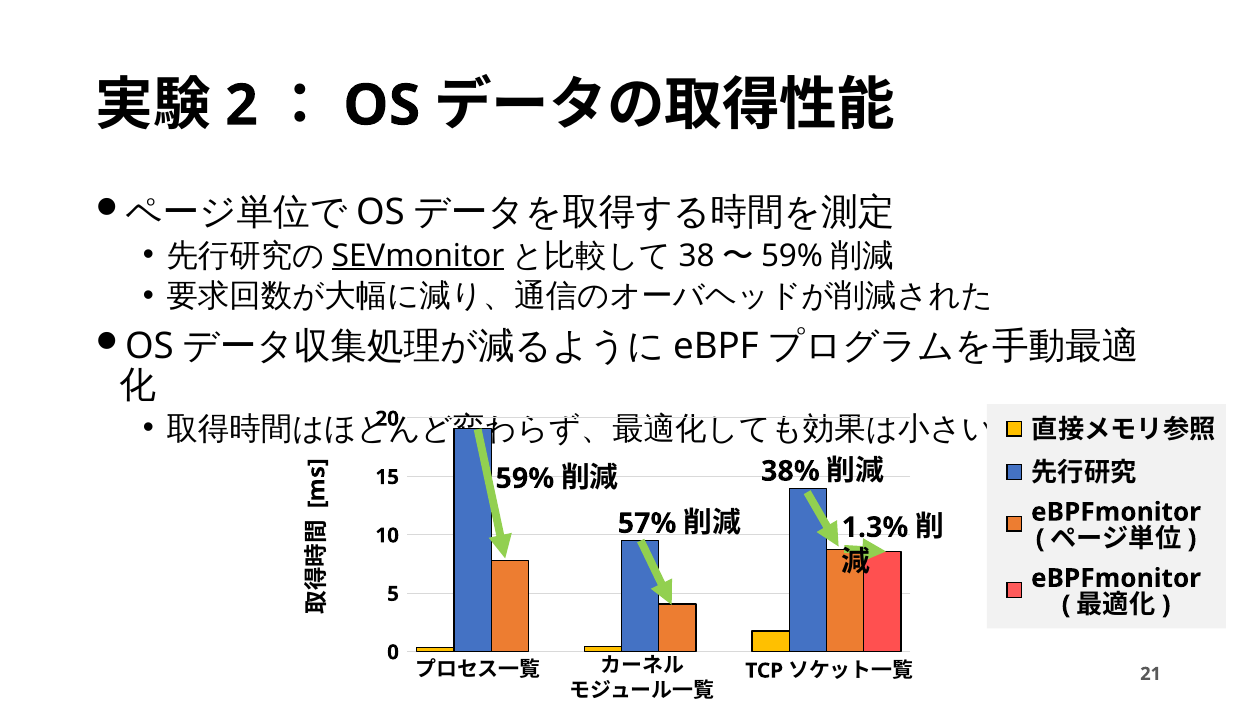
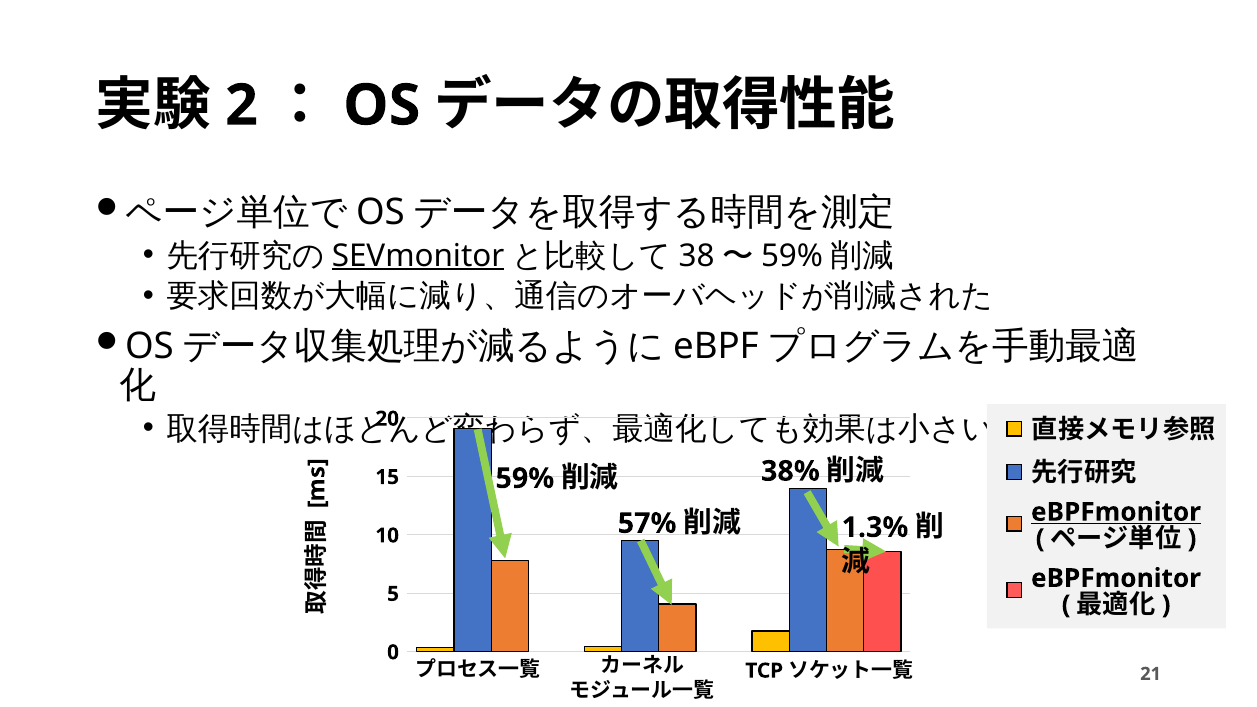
eBPFmonitor at (1116, 512) underline: none -> present
